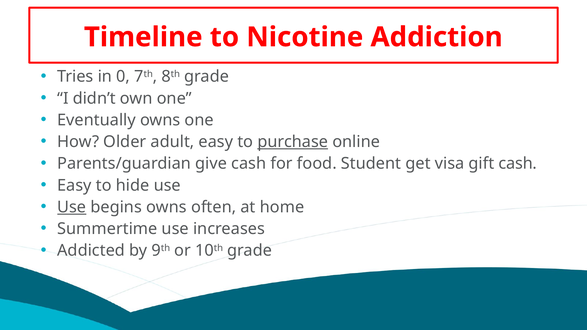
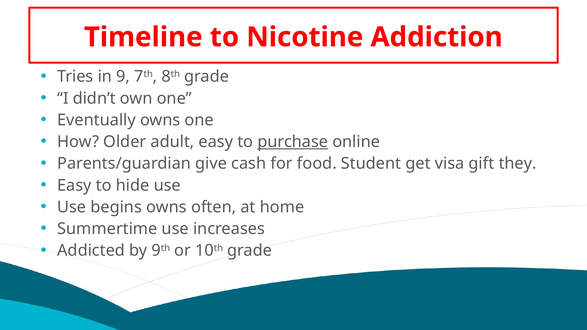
0: 0 -> 9
gift cash: cash -> they
Use at (72, 207) underline: present -> none
